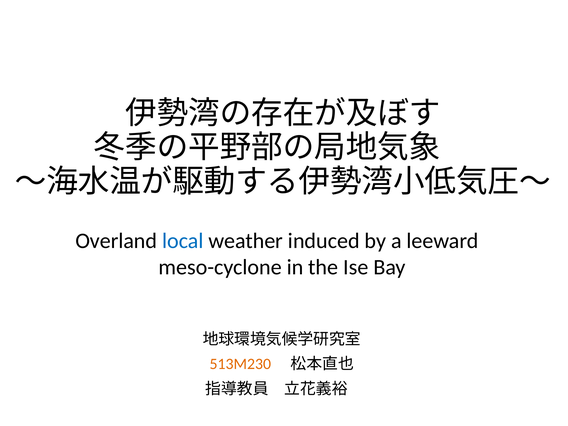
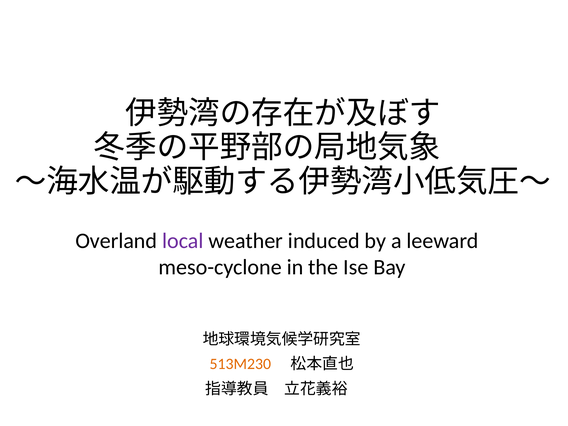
local colour: blue -> purple
